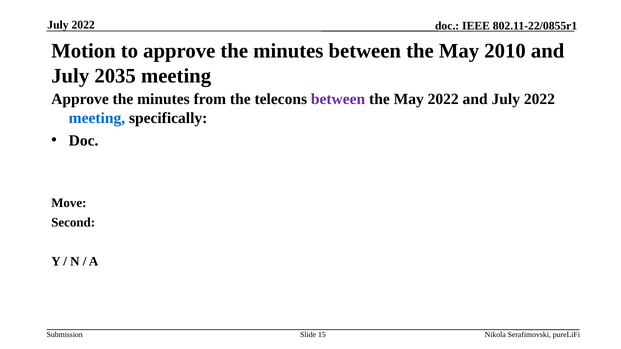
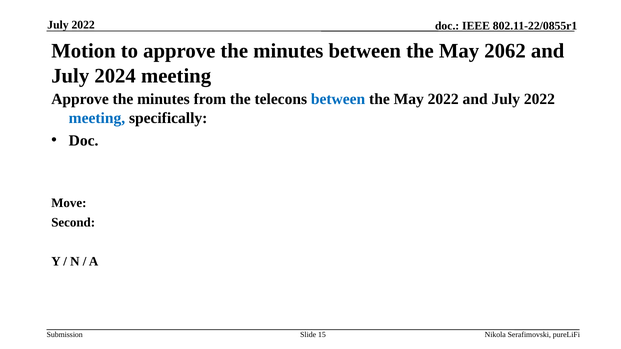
2010: 2010 -> 2062
2035: 2035 -> 2024
between at (338, 99) colour: purple -> blue
